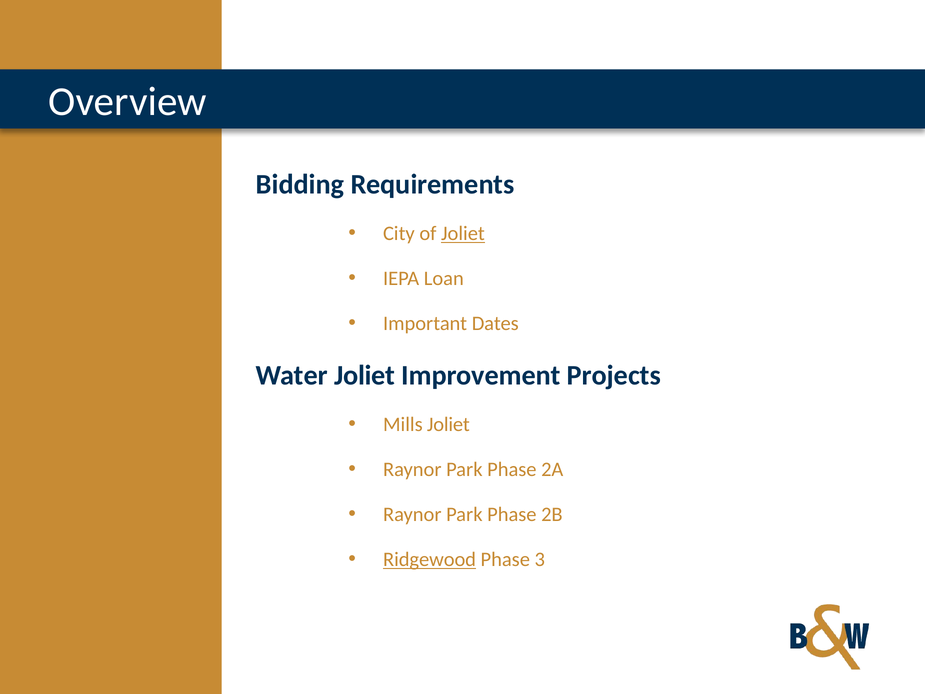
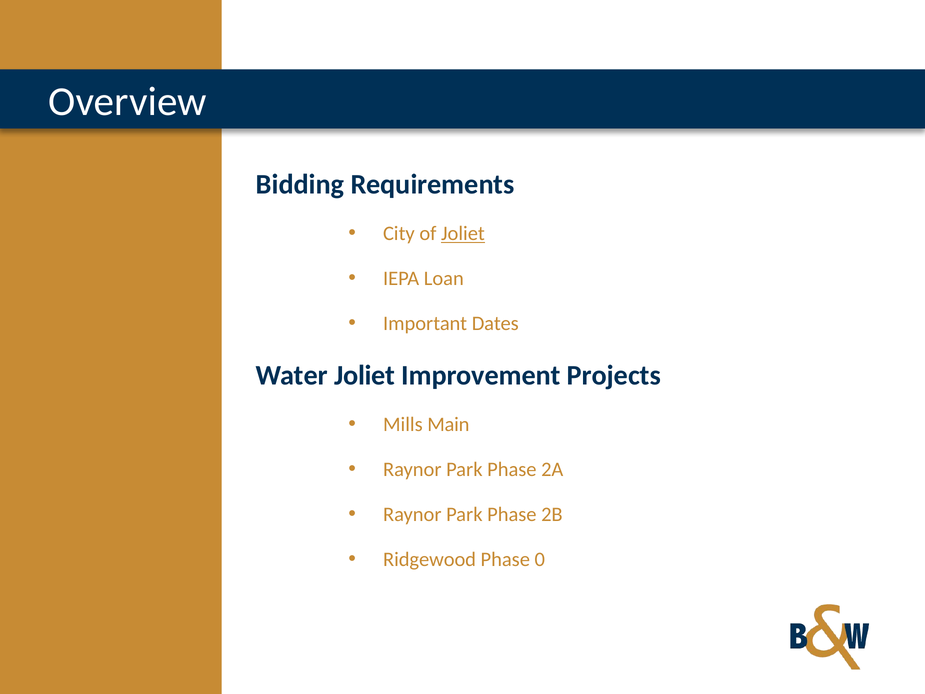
Mills Joliet: Joliet -> Main
Ridgewood underline: present -> none
3: 3 -> 0
